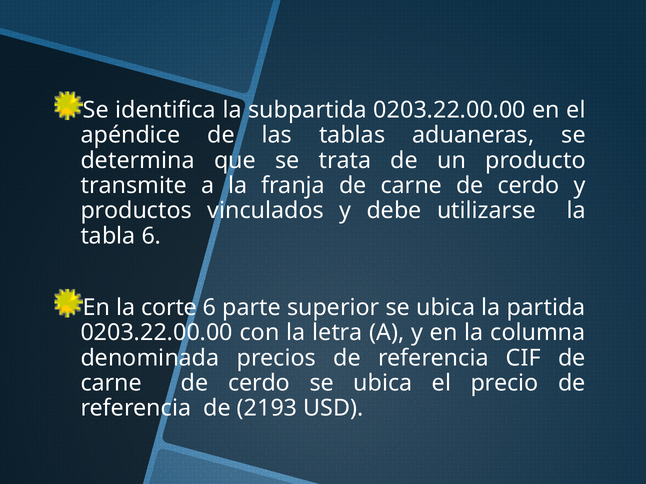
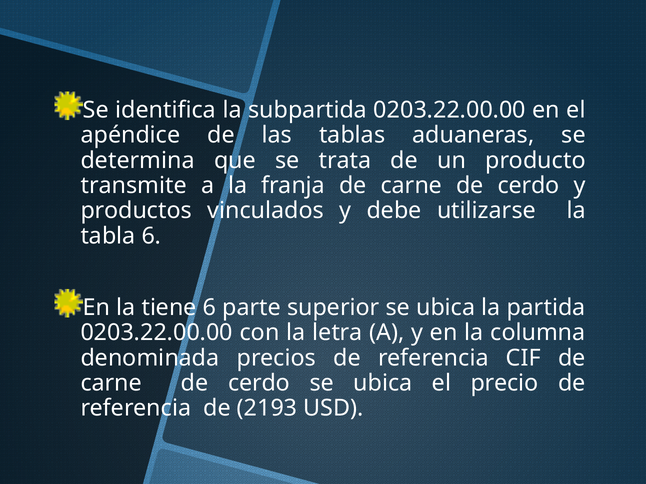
corte: corte -> tiene
